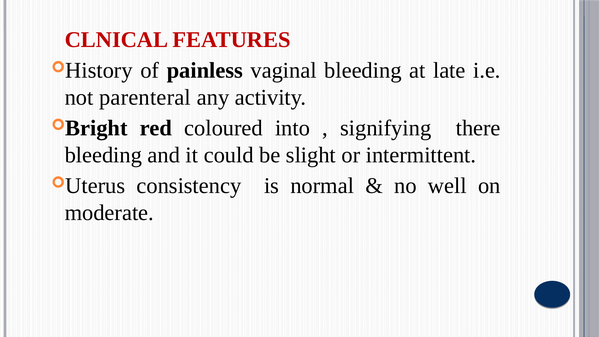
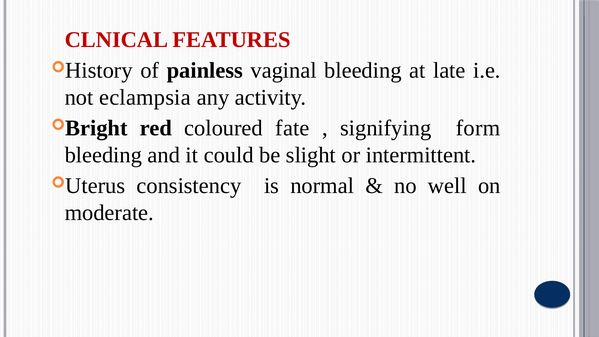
parenteral: parenteral -> eclampsia
into: into -> fate
there: there -> form
